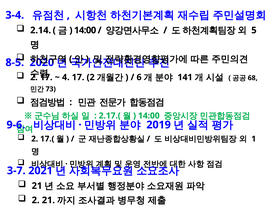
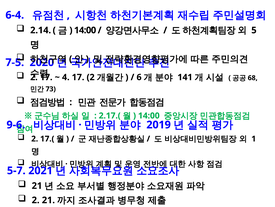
3-4: 3-4 -> 6-4
8-5: 8-5 -> 7-5
3-7: 3-7 -> 5-7
